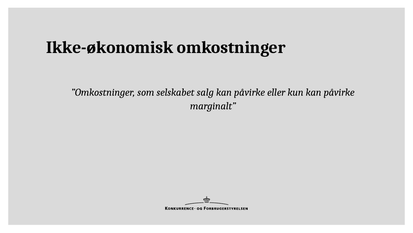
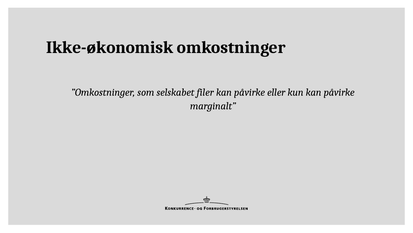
salg: salg -> filer
